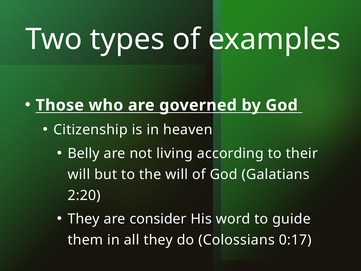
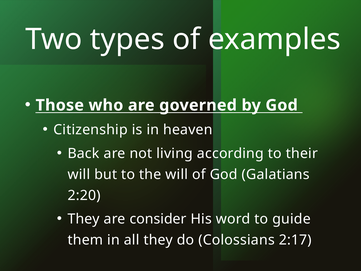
Belly: Belly -> Back
0:17: 0:17 -> 2:17
